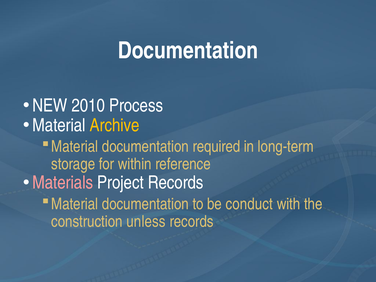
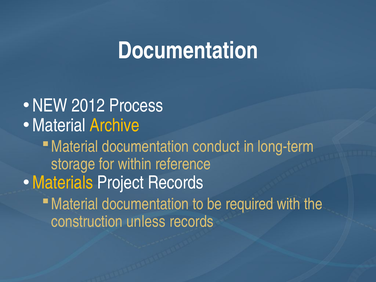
2010: 2010 -> 2012
required: required -> conduct
Materials colour: pink -> yellow
conduct: conduct -> required
